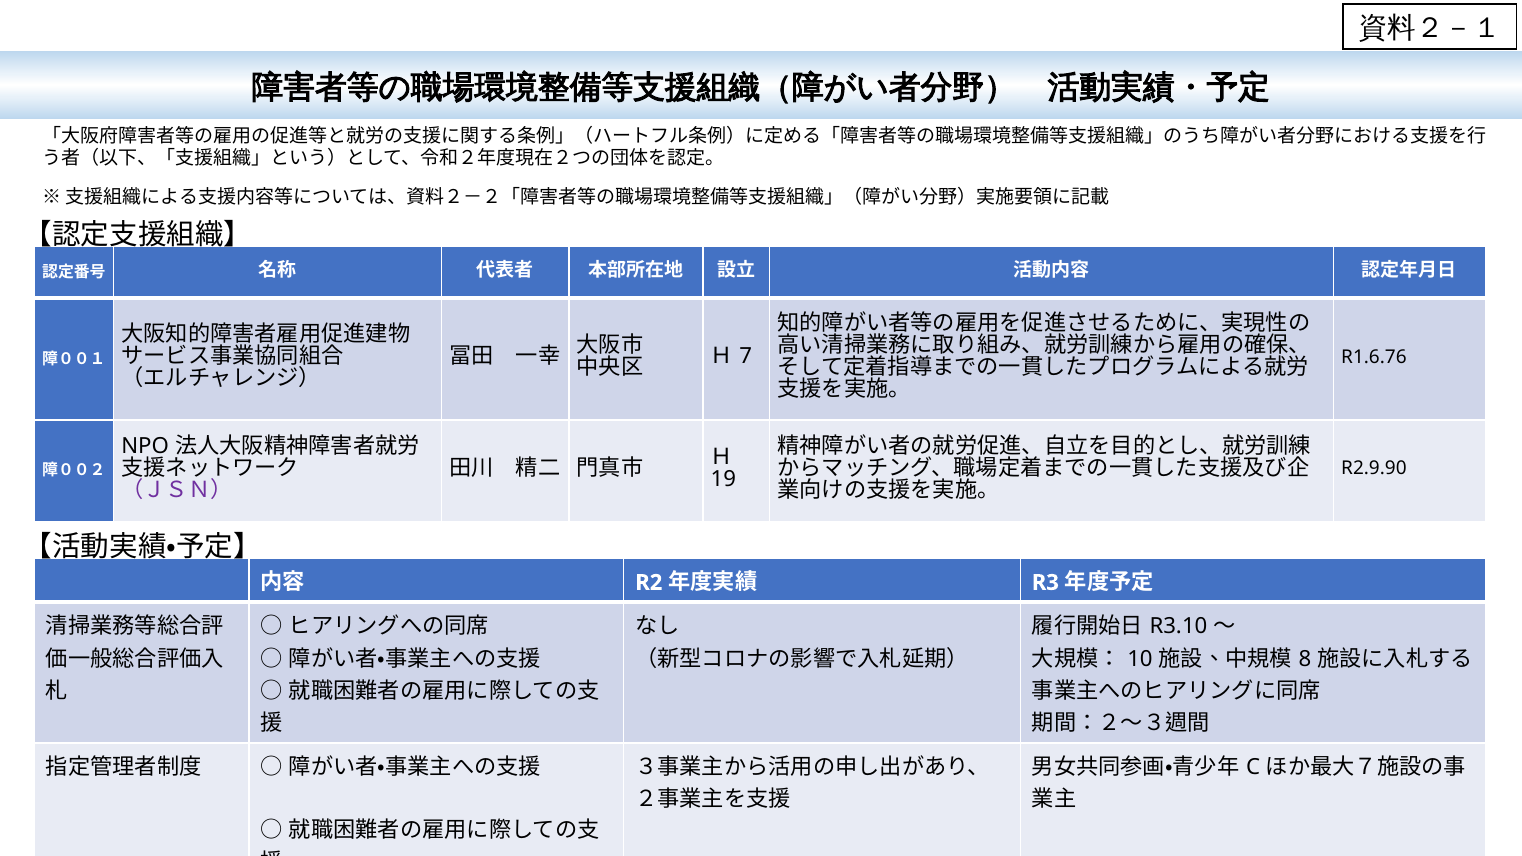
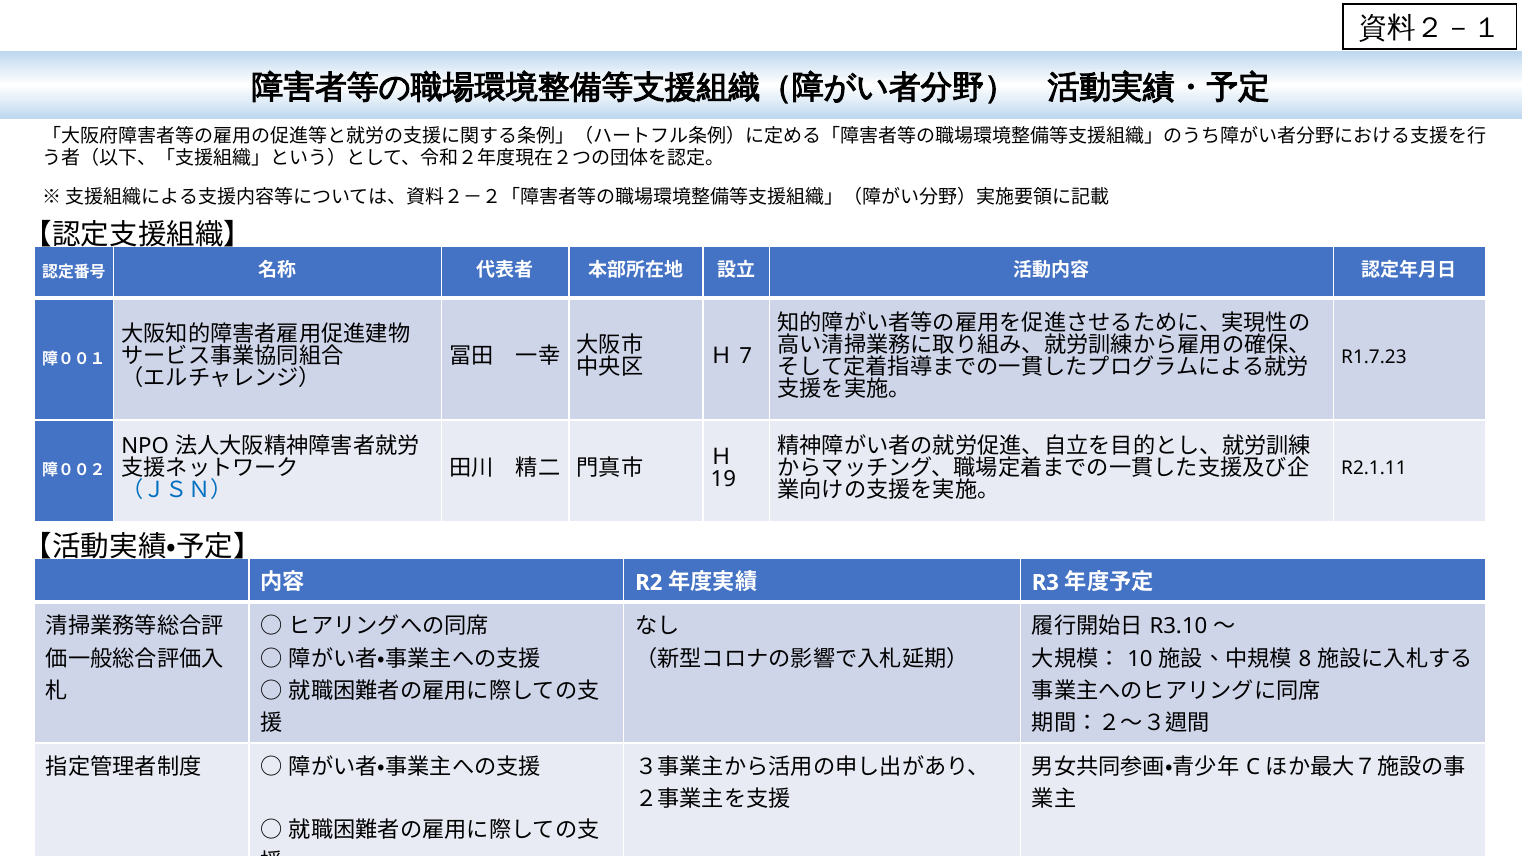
R1.6.76: R1.6.76 -> R1.7.23
R2.9.90: R2.9.90 -> R2.1.11
（ＪＳＮ） colour: purple -> blue
